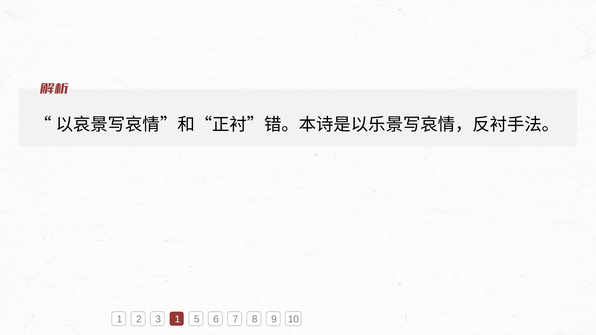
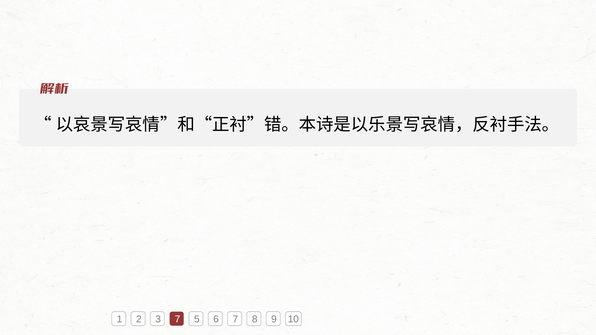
3 1: 1 -> 7
